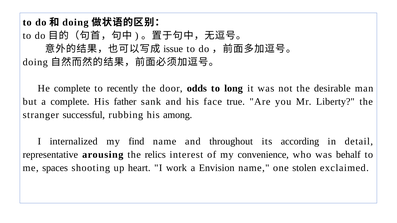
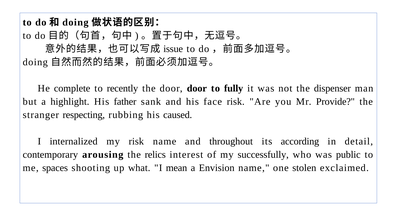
door odds: odds -> door
long: long -> fully
desirable: desirable -> dispenser
a complete: complete -> highlight
face true: true -> risk
Liberty: Liberty -> Provide
successful: successful -> respecting
among: among -> caused
my find: find -> risk
representative: representative -> contemporary
convenience: convenience -> successfully
behalf: behalf -> public
heart: heart -> what
work: work -> mean
